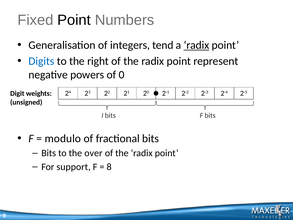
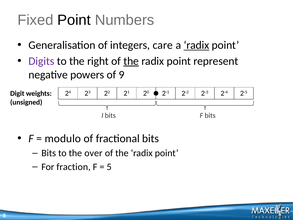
tend: tend -> care
Digits colour: blue -> purple
the at (131, 61) underline: none -> present
0: 0 -> 9
support: support -> fraction
8 at (109, 167): 8 -> 5
